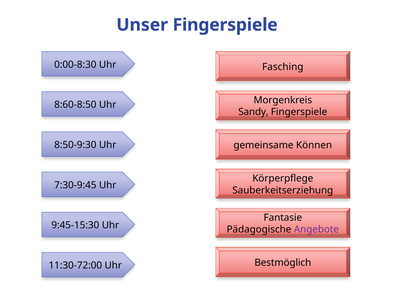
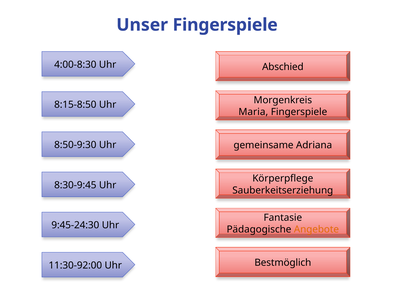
0:00-8:30: 0:00-8:30 -> 4:00-8:30
Fasching: Fasching -> Abschied
8:60-8:50: 8:60-8:50 -> 8:15-8:50
Sandy: Sandy -> Maria
Können: Können -> Adriana
7:30-9:45: 7:30-9:45 -> 8:30-9:45
9:45-15:30: 9:45-15:30 -> 9:45-24:30
Angebote colour: purple -> orange
11:30-72:00: 11:30-72:00 -> 11:30-92:00
